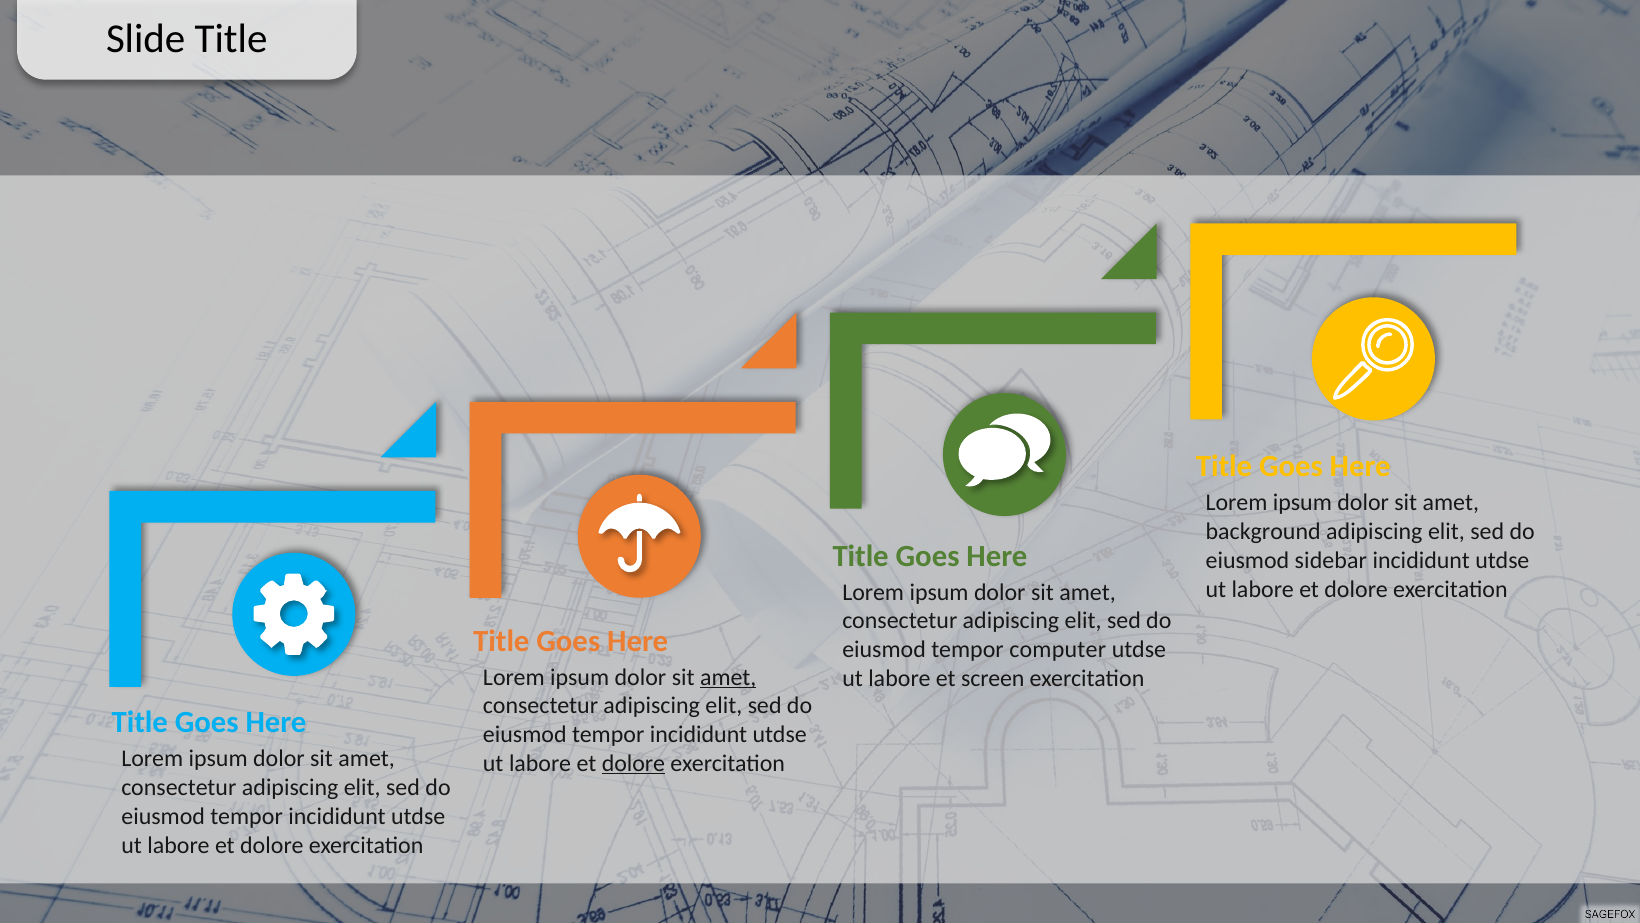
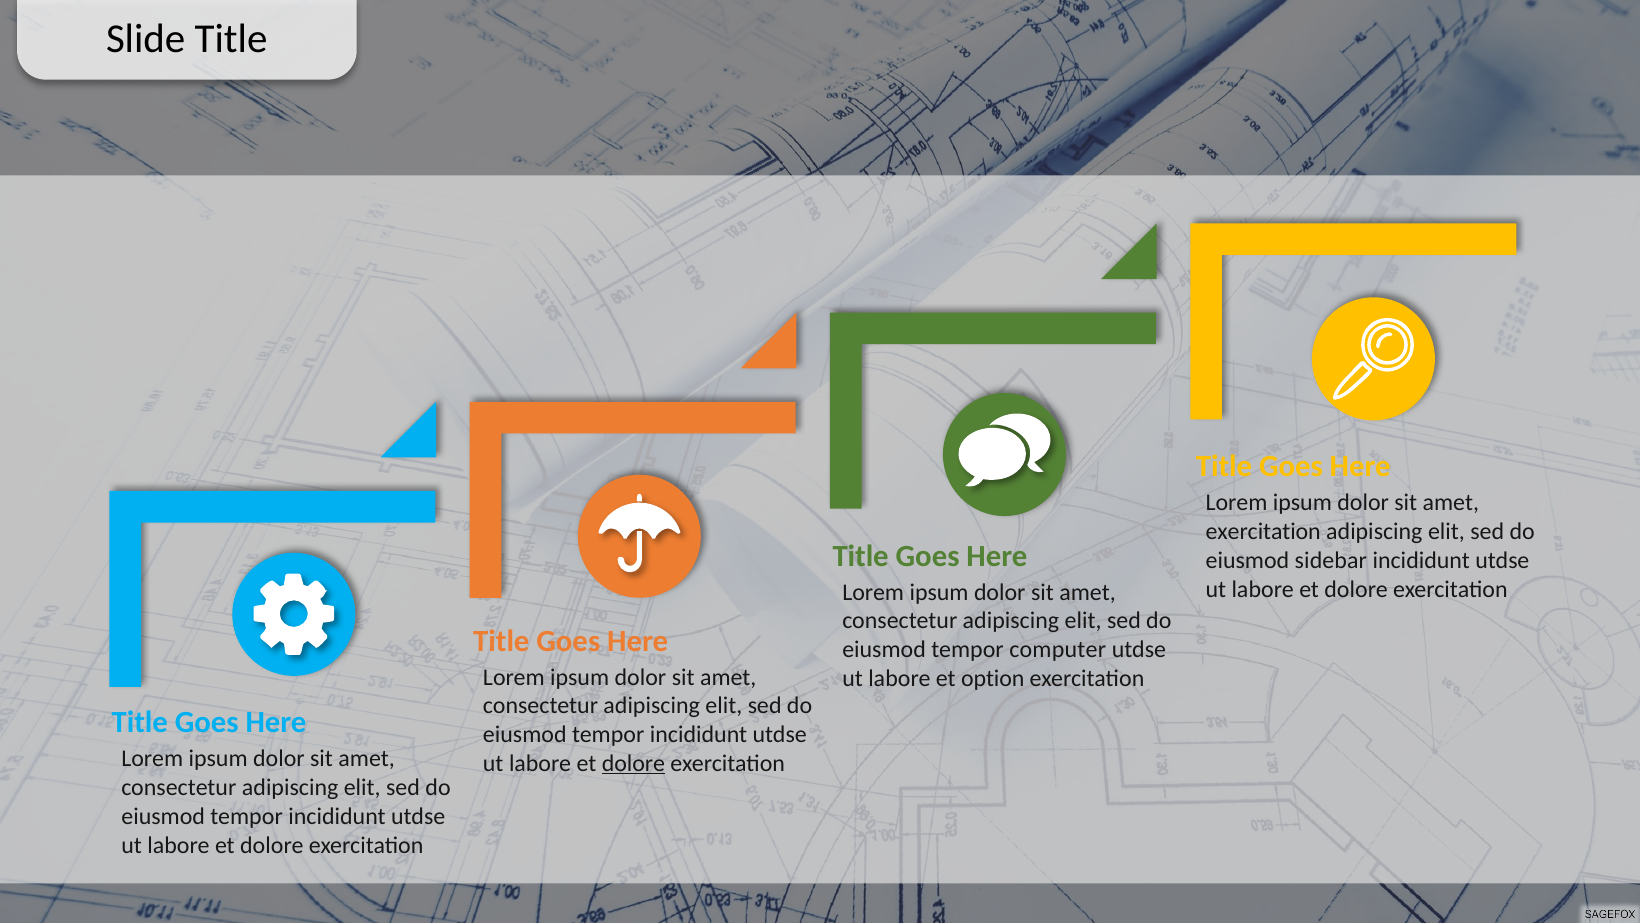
background at (1263, 531): background -> exercitation
amet at (728, 677) underline: present -> none
screen: screen -> option
